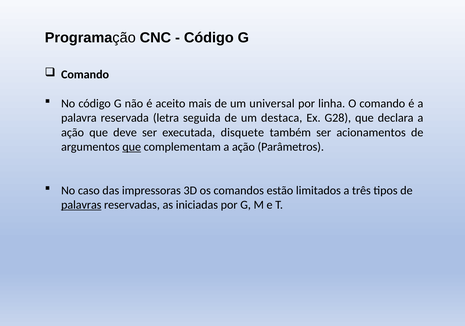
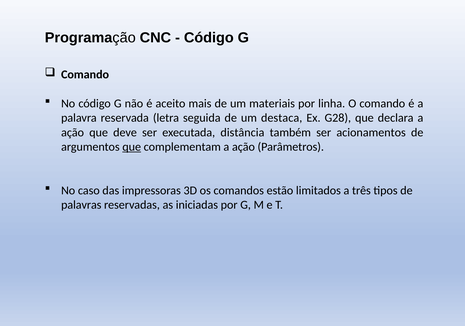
universal: universal -> materiais
disquete: disquete -> distância
palavras underline: present -> none
